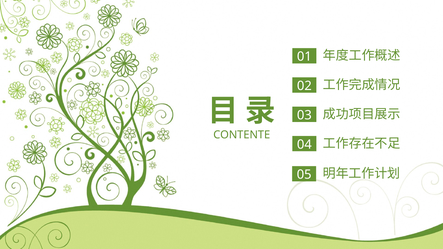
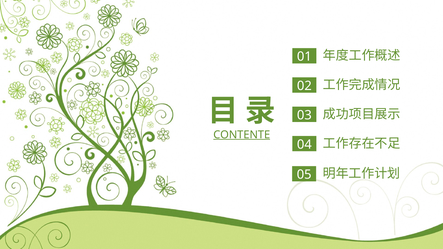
CONTENTE underline: none -> present
